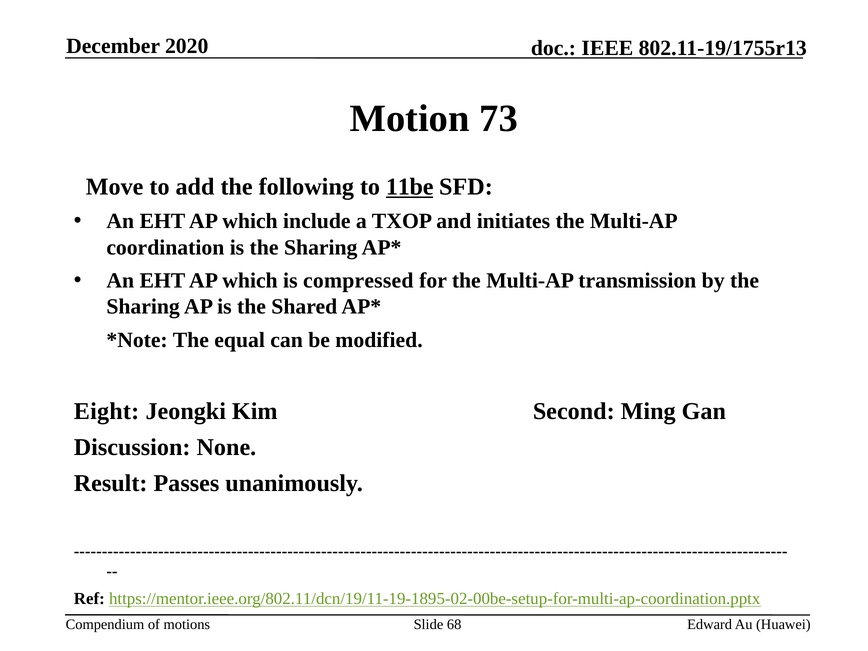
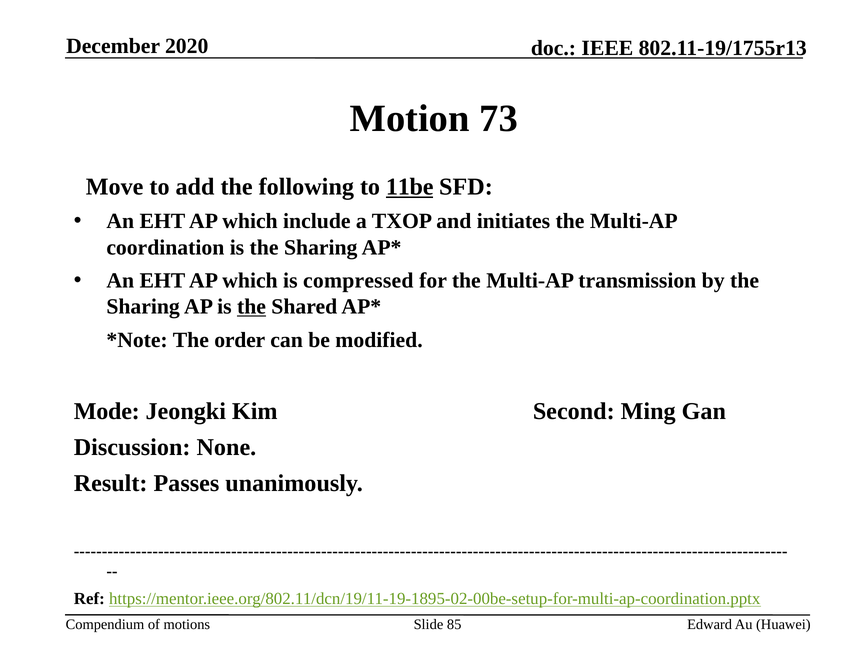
the at (252, 307) underline: none -> present
equal: equal -> order
Eight: Eight -> Mode
68: 68 -> 85
